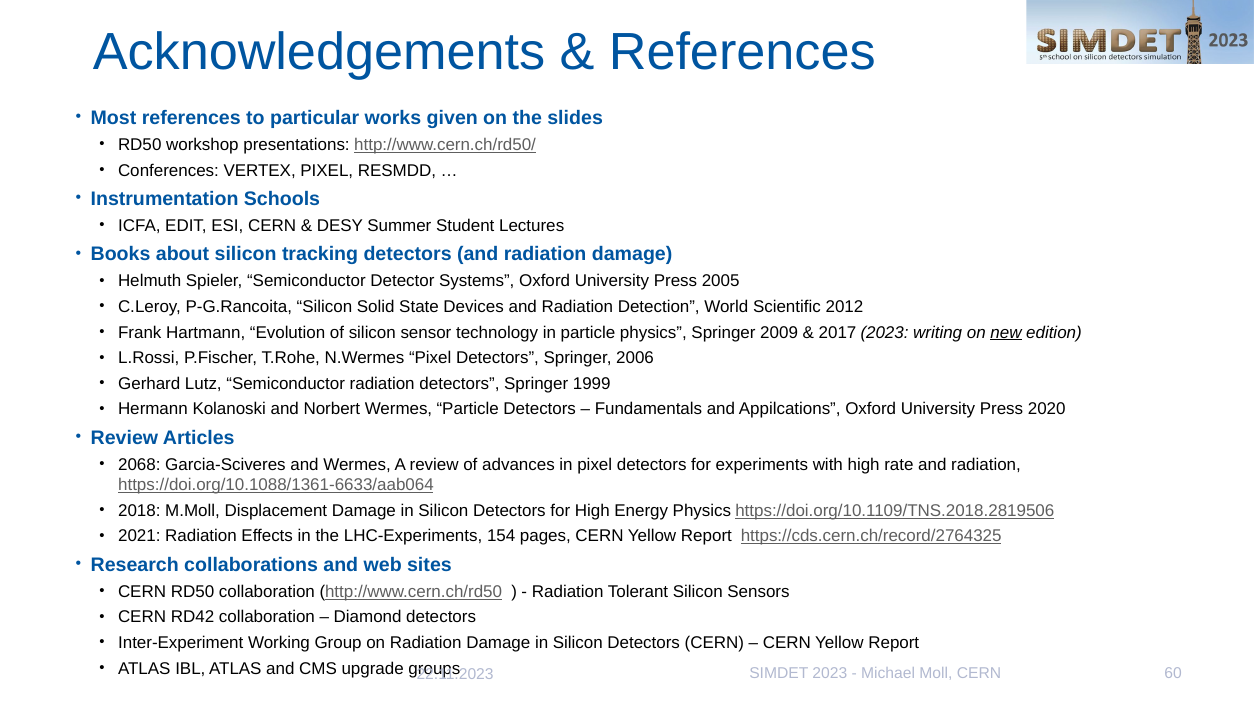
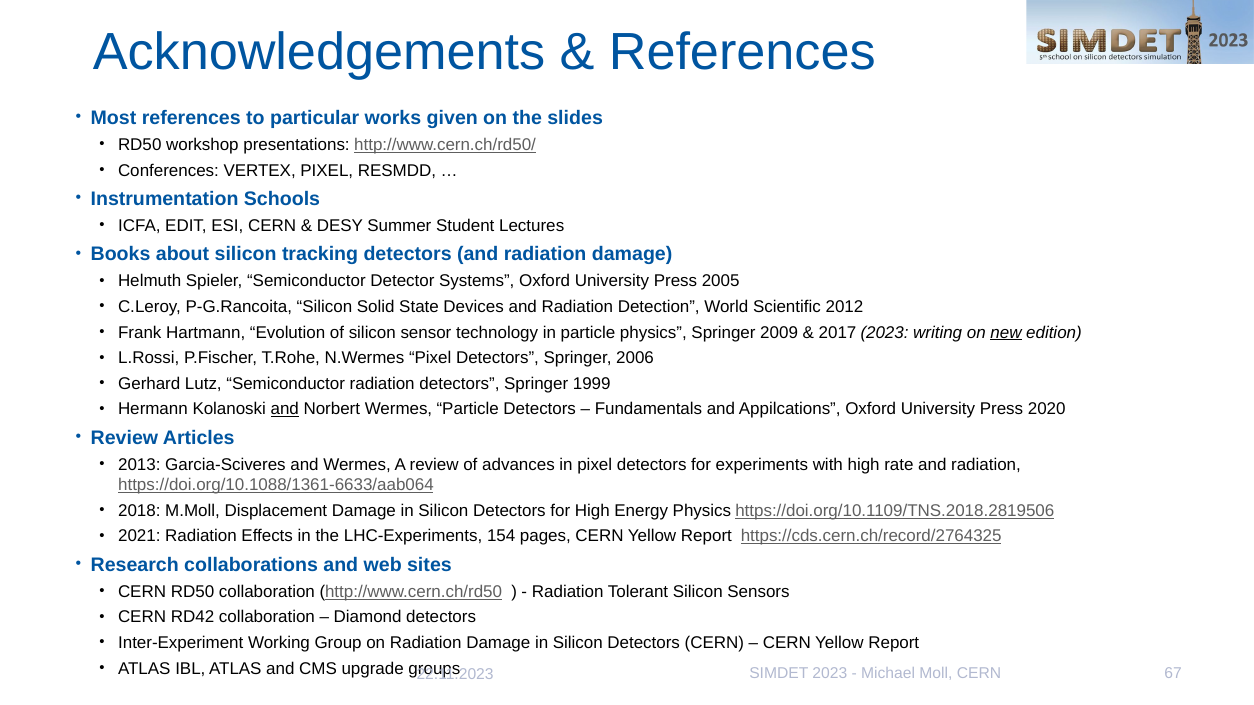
and at (285, 410) underline: none -> present
2068: 2068 -> 2013
60: 60 -> 67
